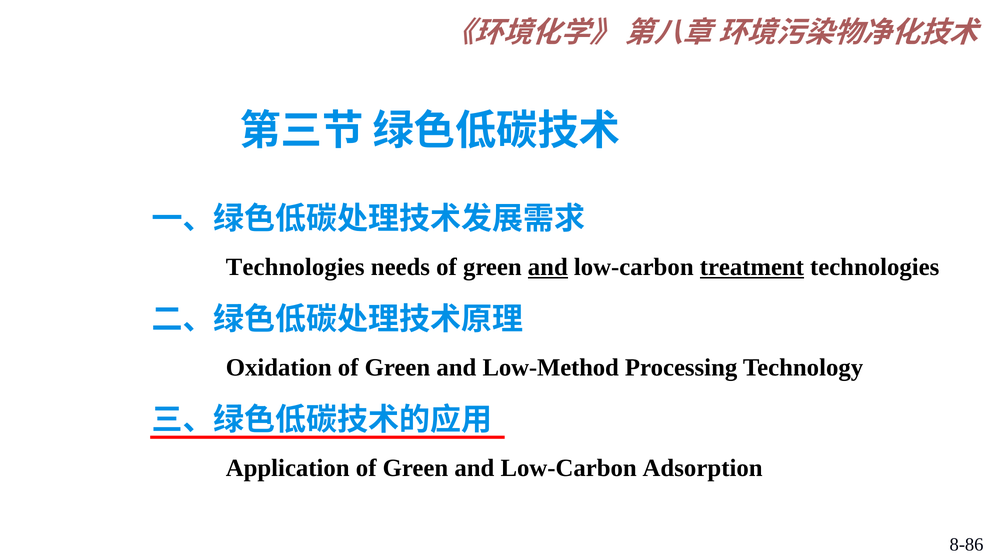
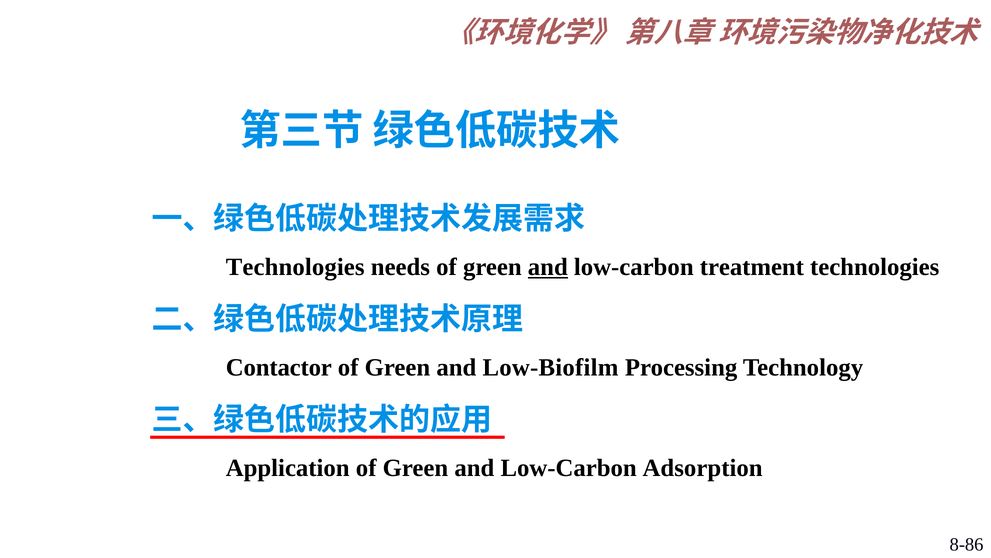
treatment underline: present -> none
Oxidation: Oxidation -> Contactor
Low-Method: Low-Method -> Low-Biofilm
